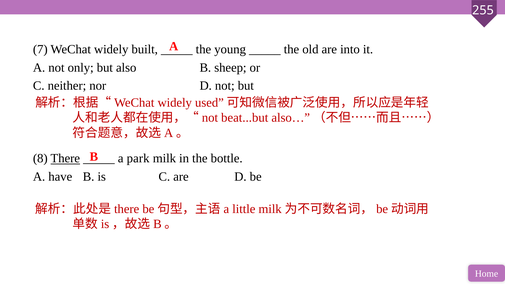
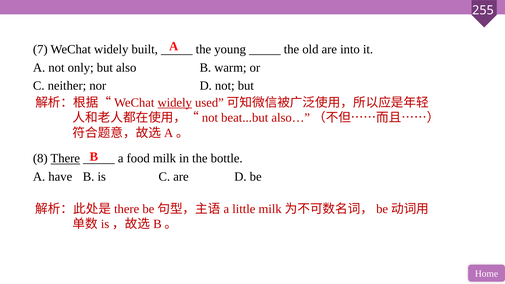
sheep: sheep -> warm
widely at (175, 103) underline: none -> present
park: park -> food
